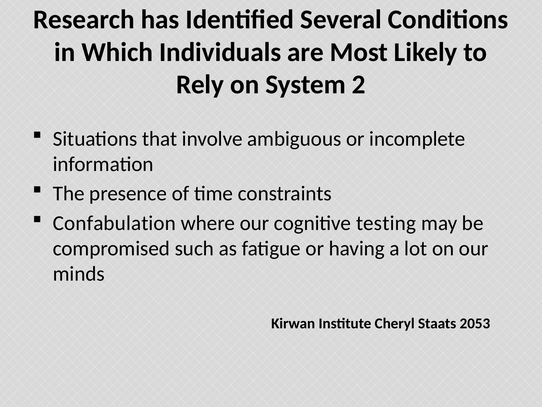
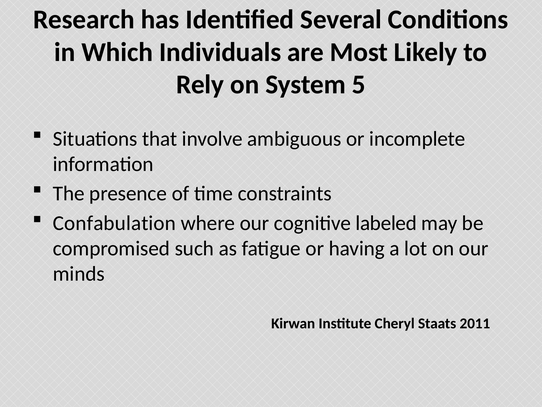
2: 2 -> 5
testing: testing -> labeled
2053: 2053 -> 2011
